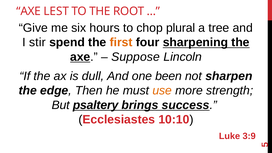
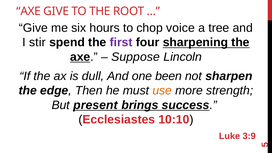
AXE LEST: LEST -> GIVE
plural: plural -> voice
first colour: orange -> purple
psaltery: psaltery -> present
